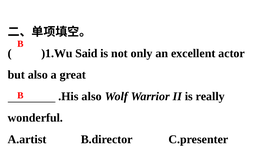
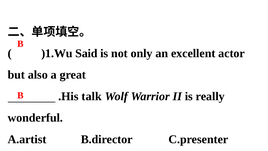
.His also: also -> talk
